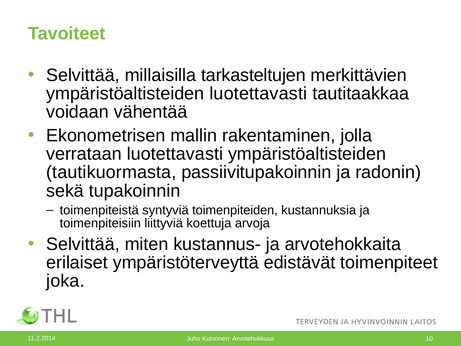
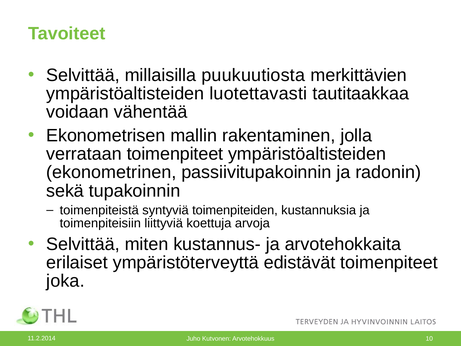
tarkasteltujen: tarkasteltujen -> puukuutiosta
verrataan luotettavasti: luotettavasti -> toimenpiteet
tautikuormasta: tautikuormasta -> ekonometrinen
